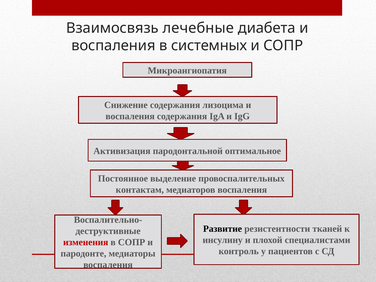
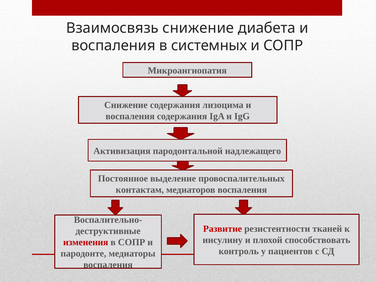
Взаимосвязь лечебные: лечебные -> снижение
оптимальное: оптимальное -> надлежащего
Развитие colour: black -> red
специалистами: специалистами -> способствовать
